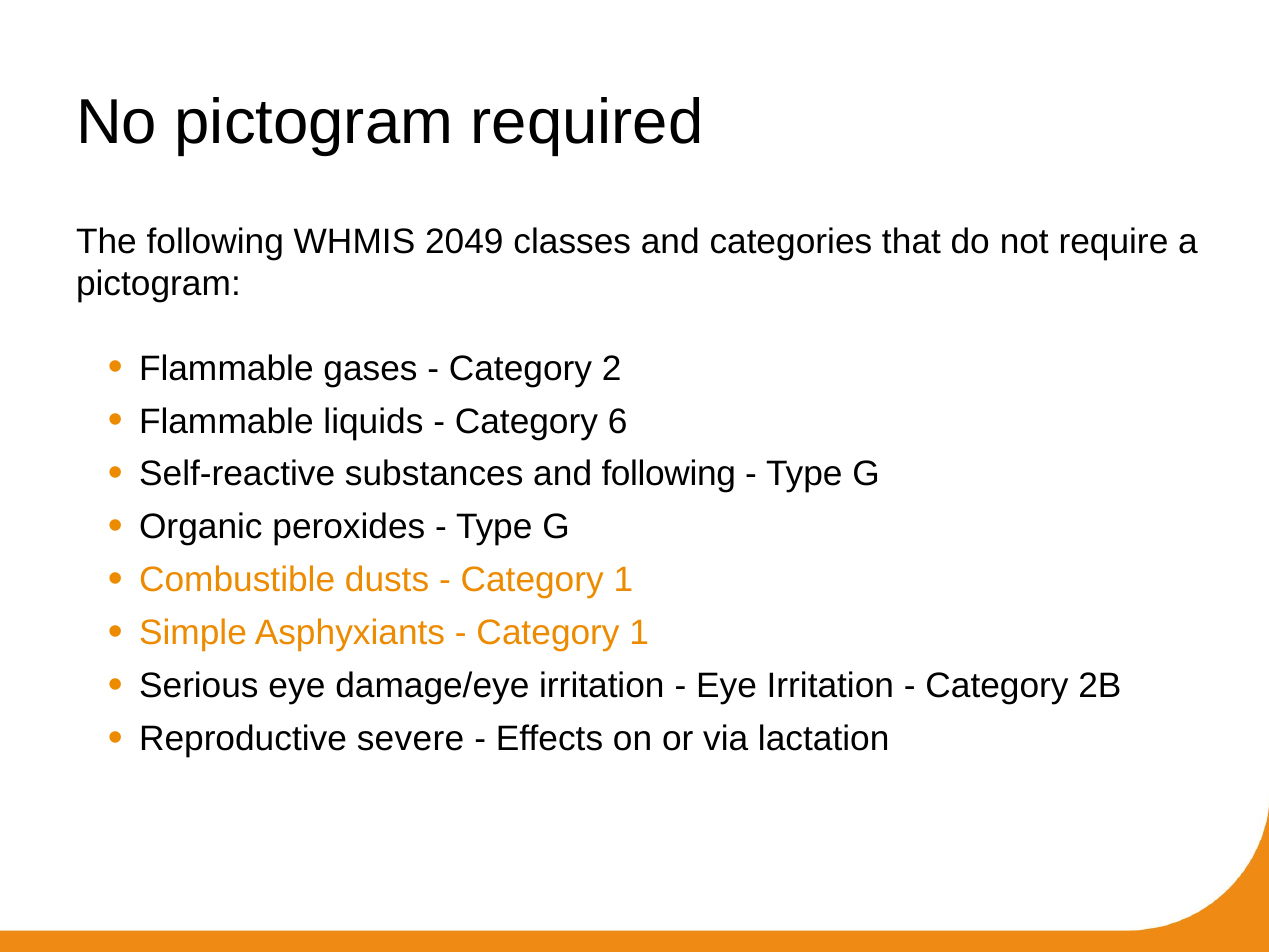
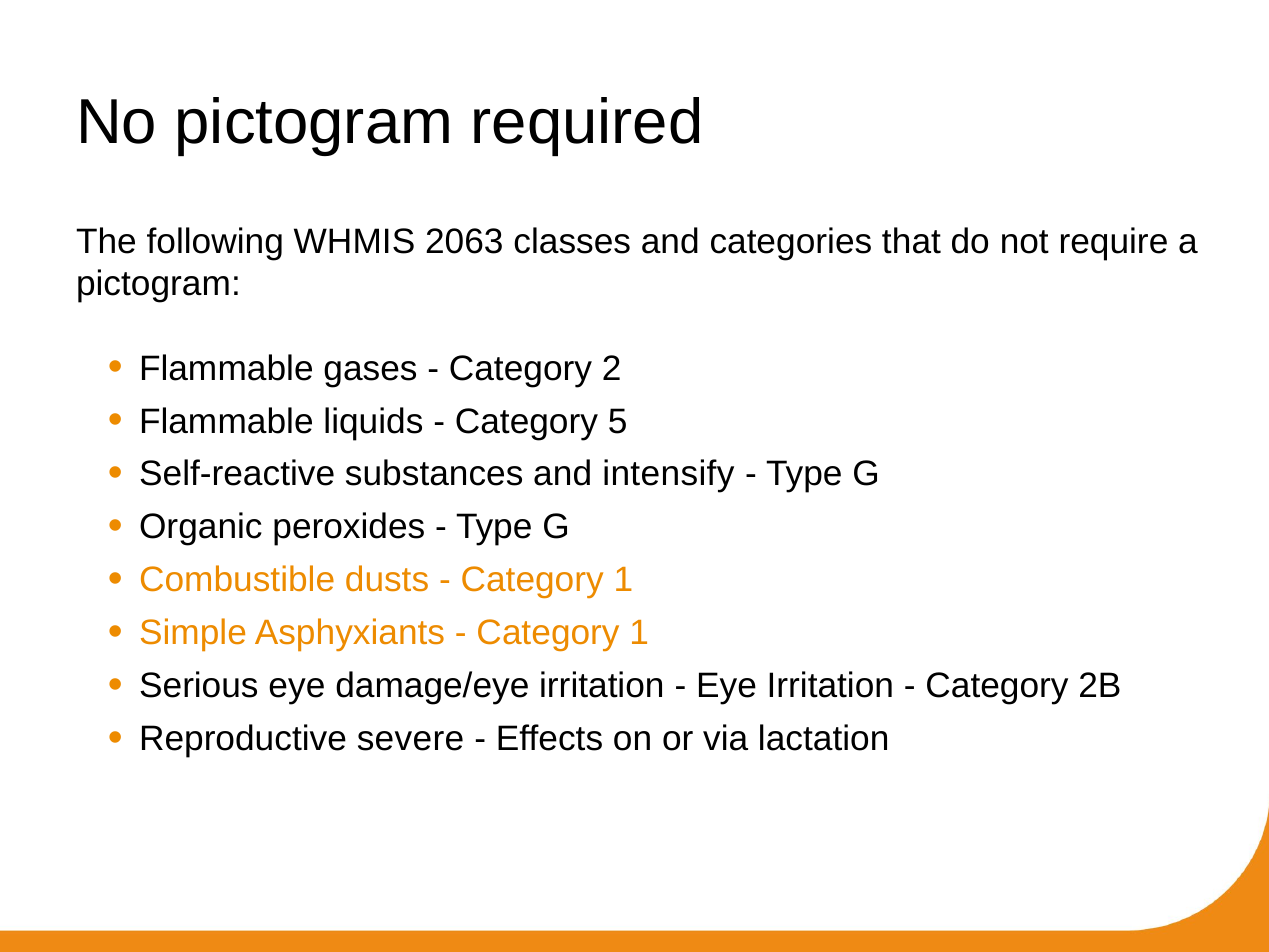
2049: 2049 -> 2063
6: 6 -> 5
and following: following -> intensify
